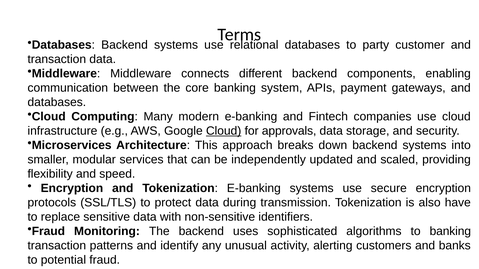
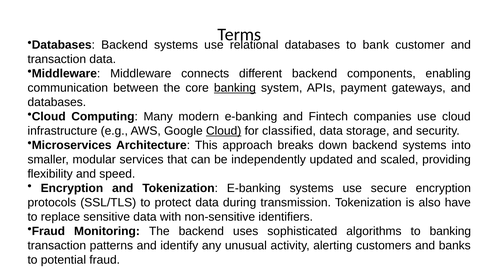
party: party -> bank
banking at (235, 88) underline: none -> present
approvals: approvals -> classified
